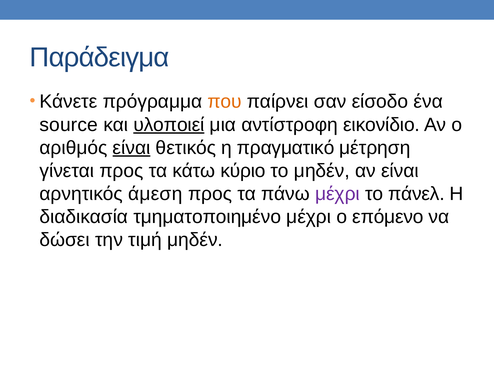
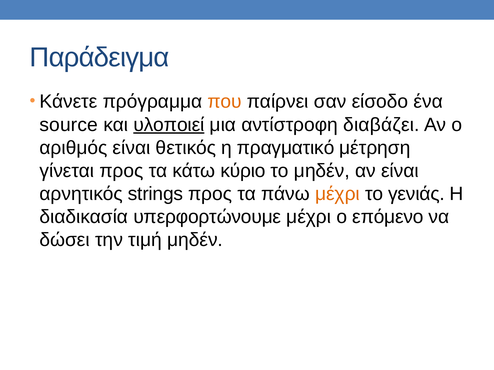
εικονίδιο: εικονίδιο -> διαβάζει
είναι at (132, 148) underline: present -> none
άμεση: άμεση -> strings
μέχρι at (337, 194) colour: purple -> orange
πάνελ: πάνελ -> γενιάς
τμηματοποιημένο: τμηματοποιημένο -> υπερφορτώνουμε
